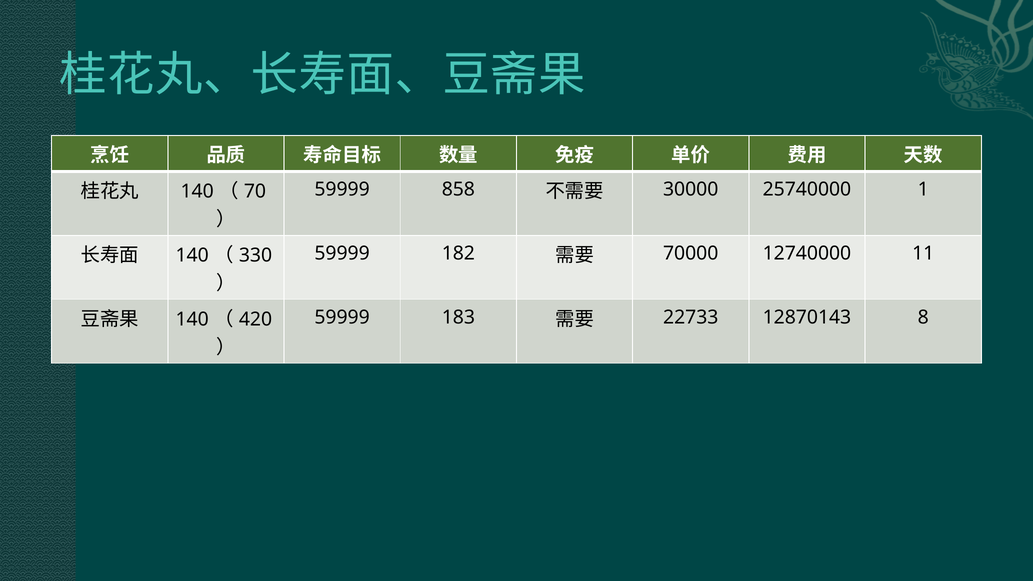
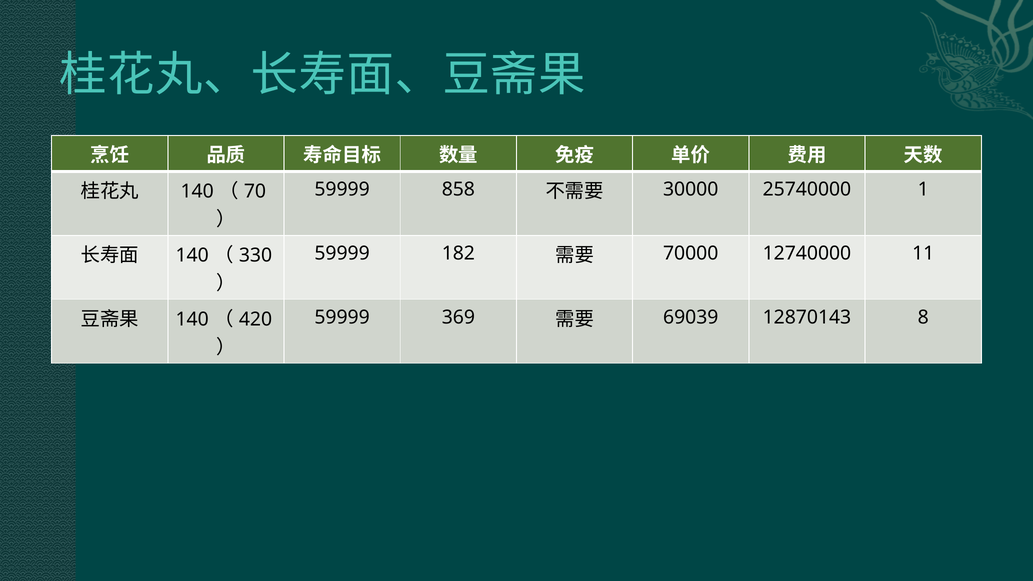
183: 183 -> 369
22733: 22733 -> 69039
